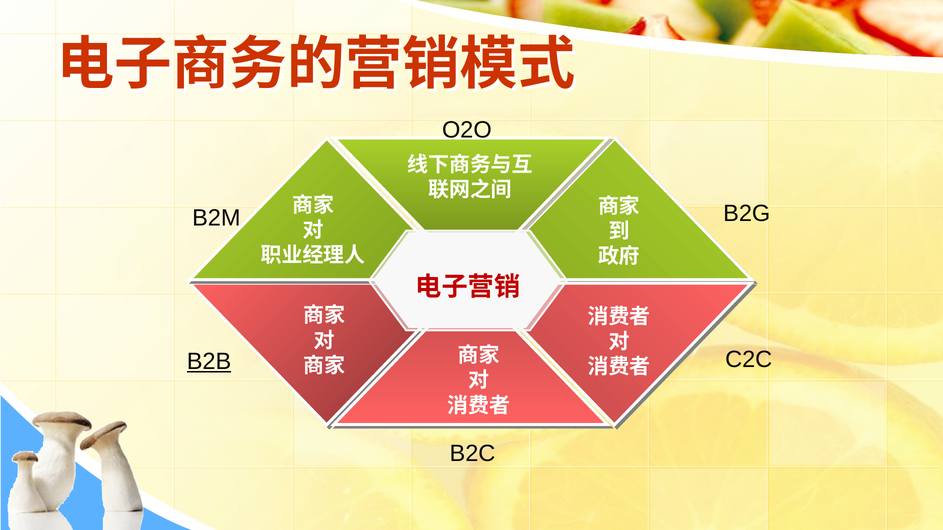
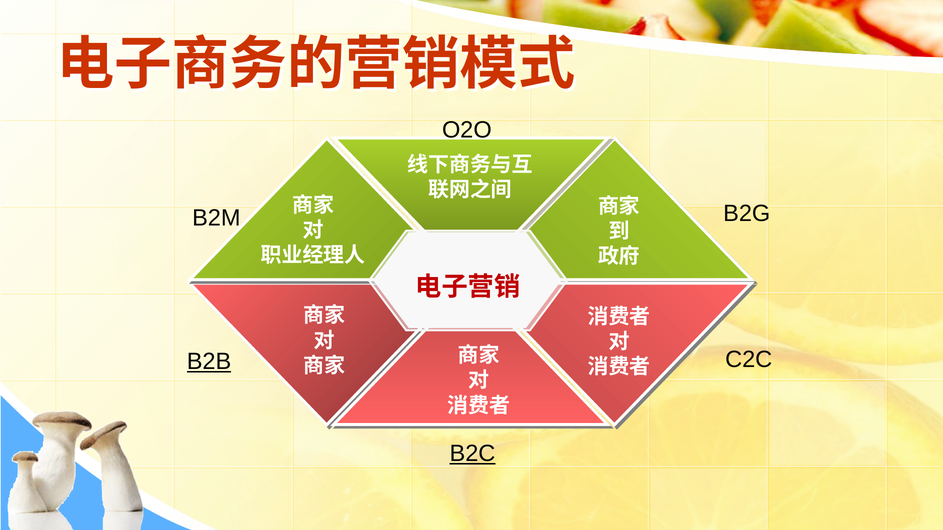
B2C underline: none -> present
